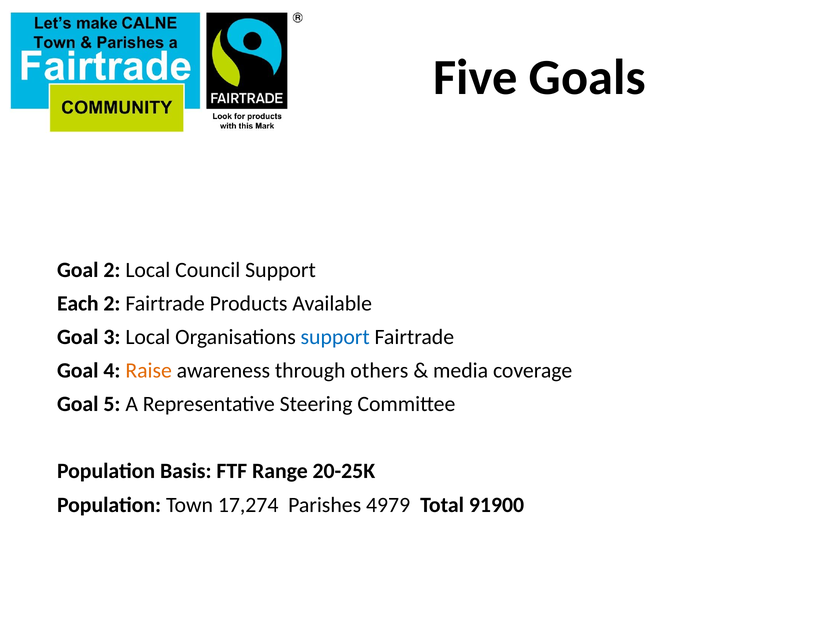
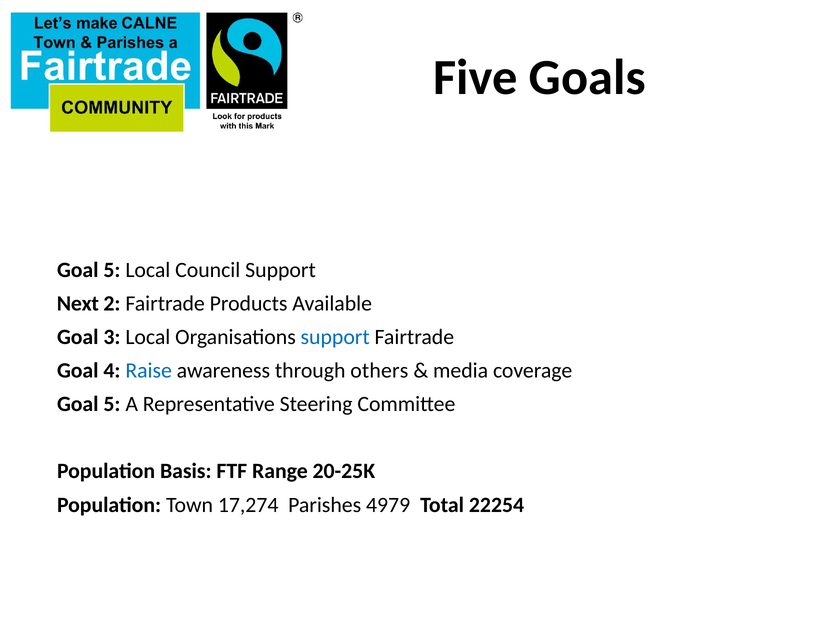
2 at (112, 270): 2 -> 5
Each: Each -> Next
Raise colour: orange -> blue
91900: 91900 -> 22254
